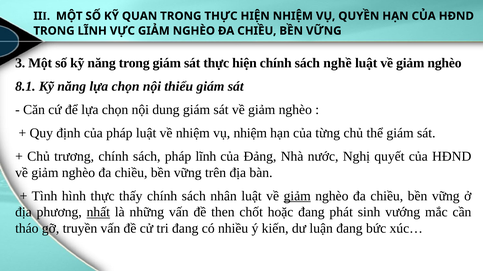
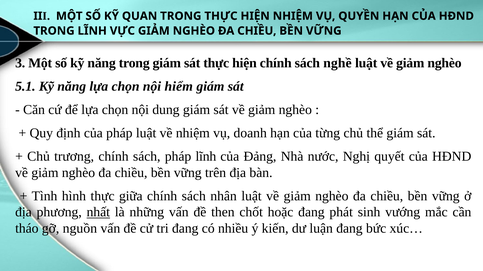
8.1: 8.1 -> 5.1
thiểu: thiểu -> hiểm
vụ nhiệm: nhiệm -> doanh
thấy: thấy -> giữa
giảm at (297, 196) underline: present -> none
truyền: truyền -> nguồn
